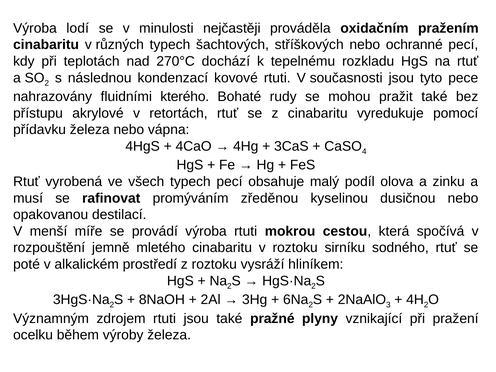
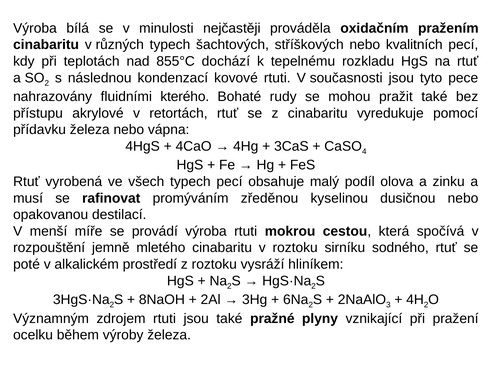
lodí: lodí -> bílá
ochranné: ochranné -> kvalitních
270°C: 270°C -> 855°C
